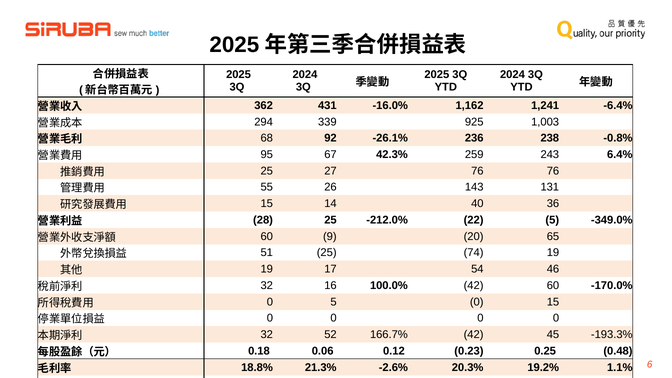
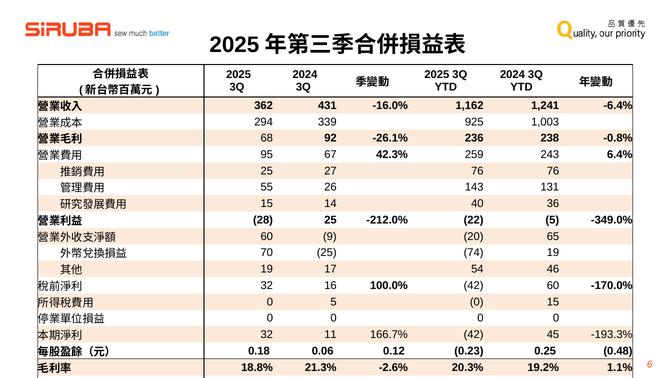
51: 51 -> 70
52: 52 -> 11
